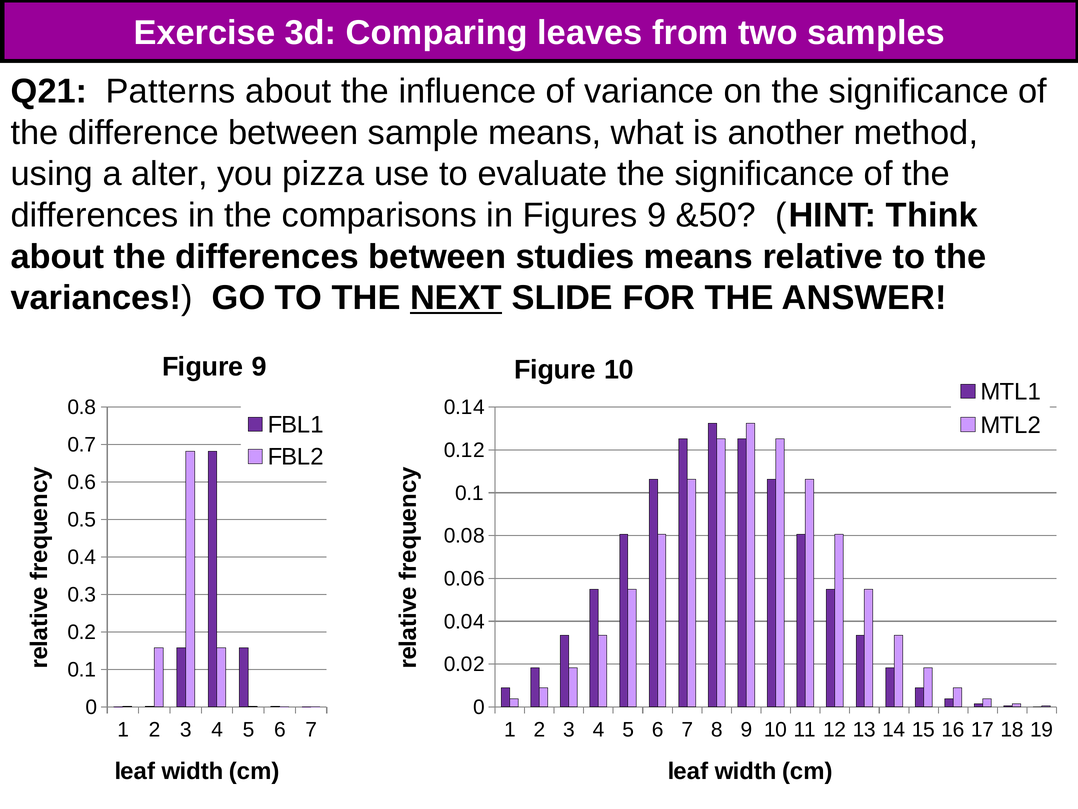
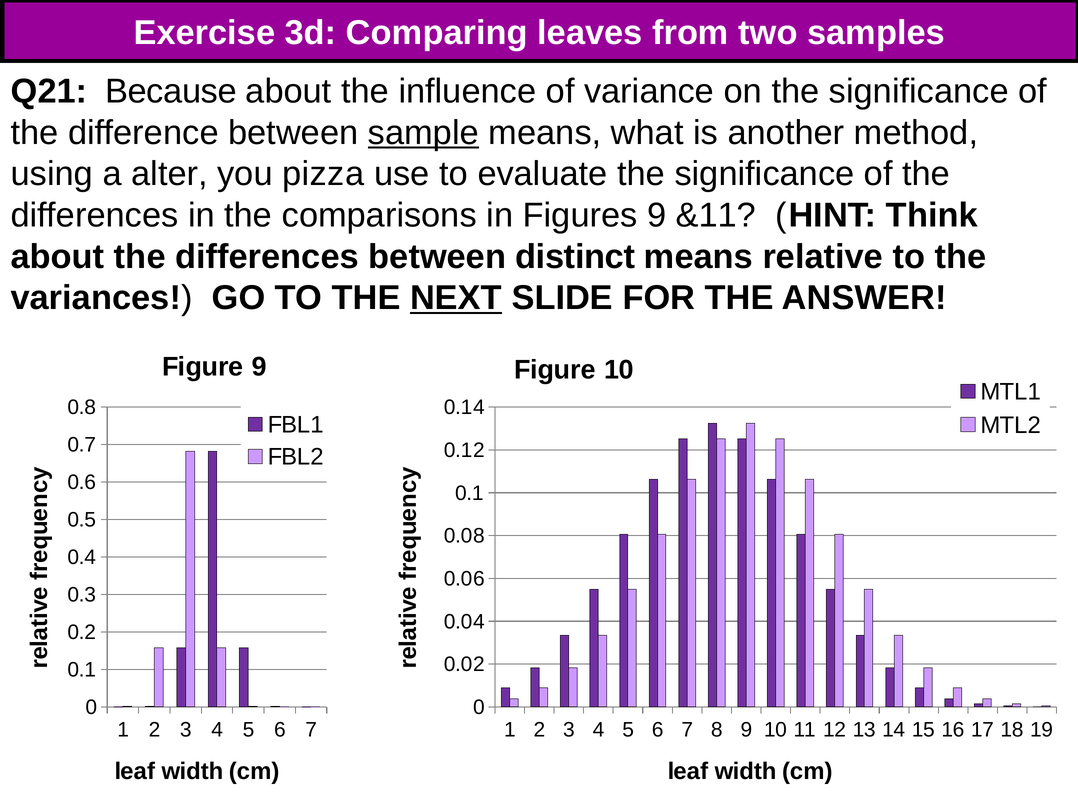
Patterns: Patterns -> Because
sample underline: none -> present
&50: &50 -> &11
studies: studies -> distinct
